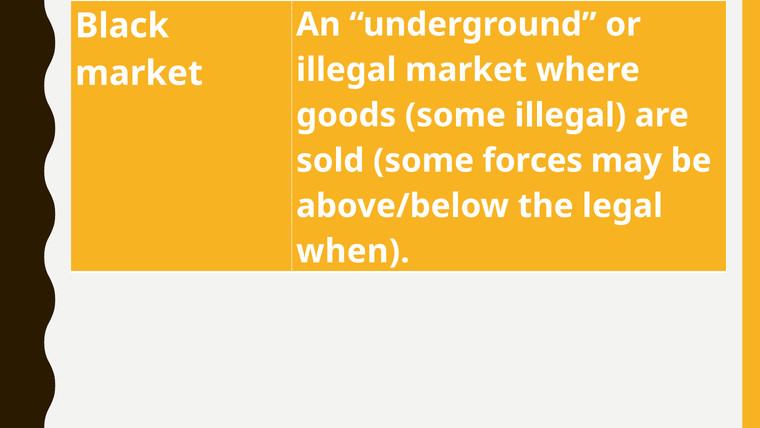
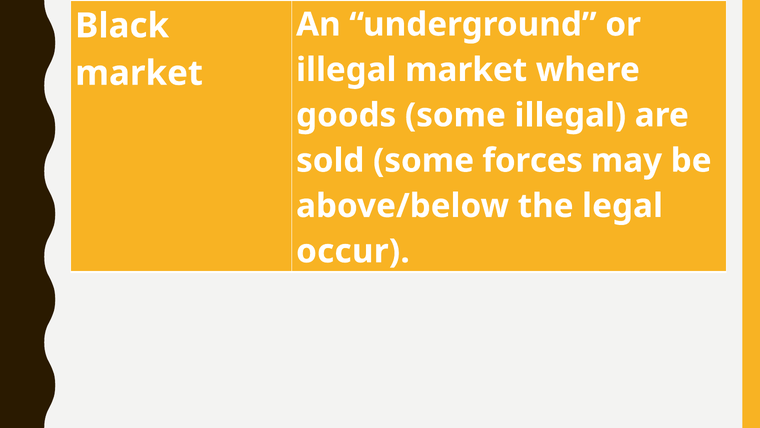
when: when -> occur
